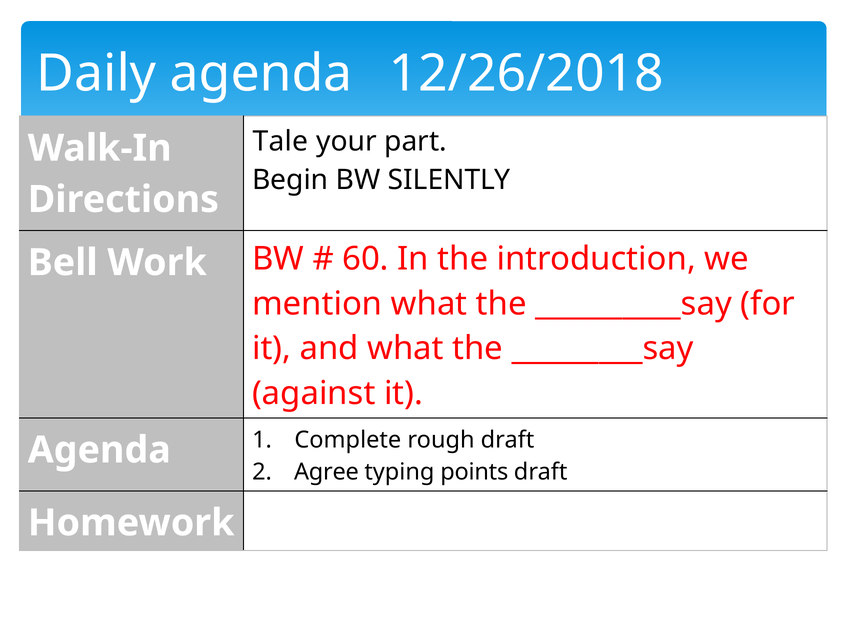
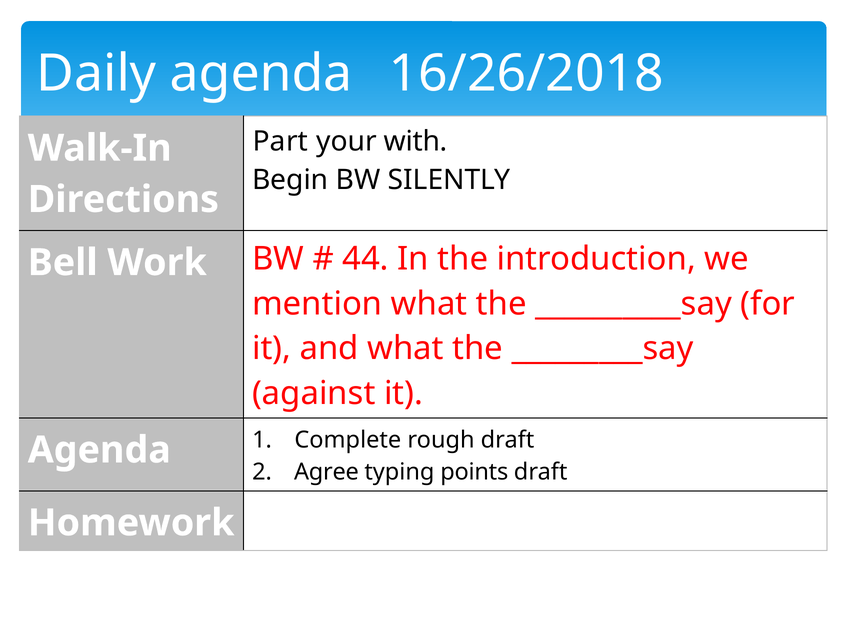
12/26/2018: 12/26/2018 -> 16/26/2018
Tale: Tale -> Part
part: part -> with
60: 60 -> 44
